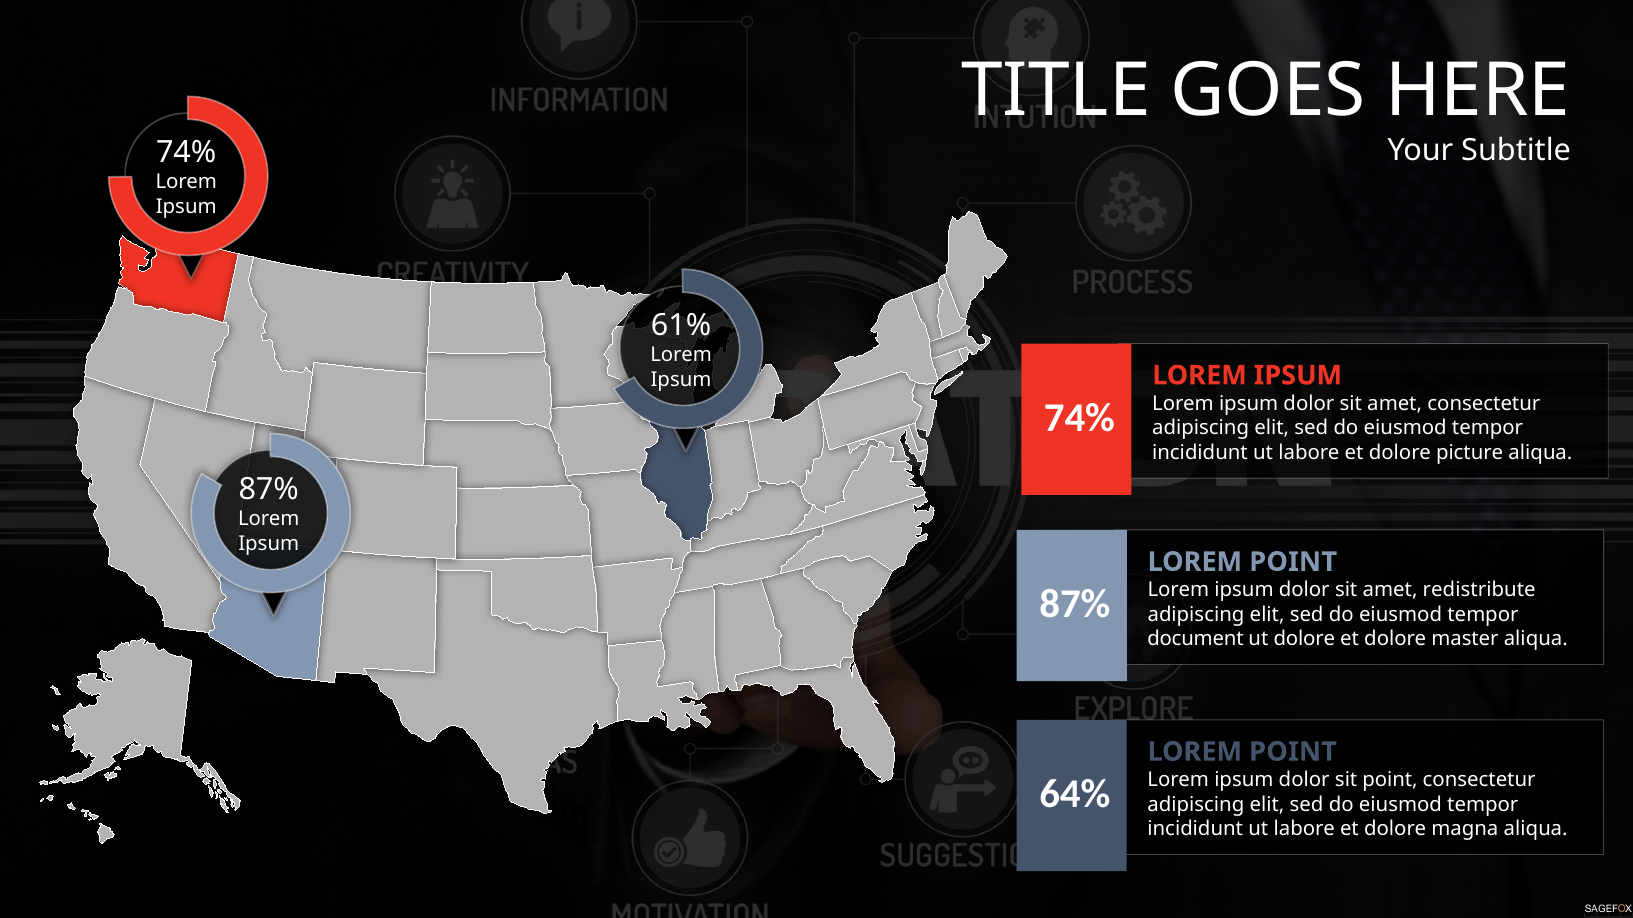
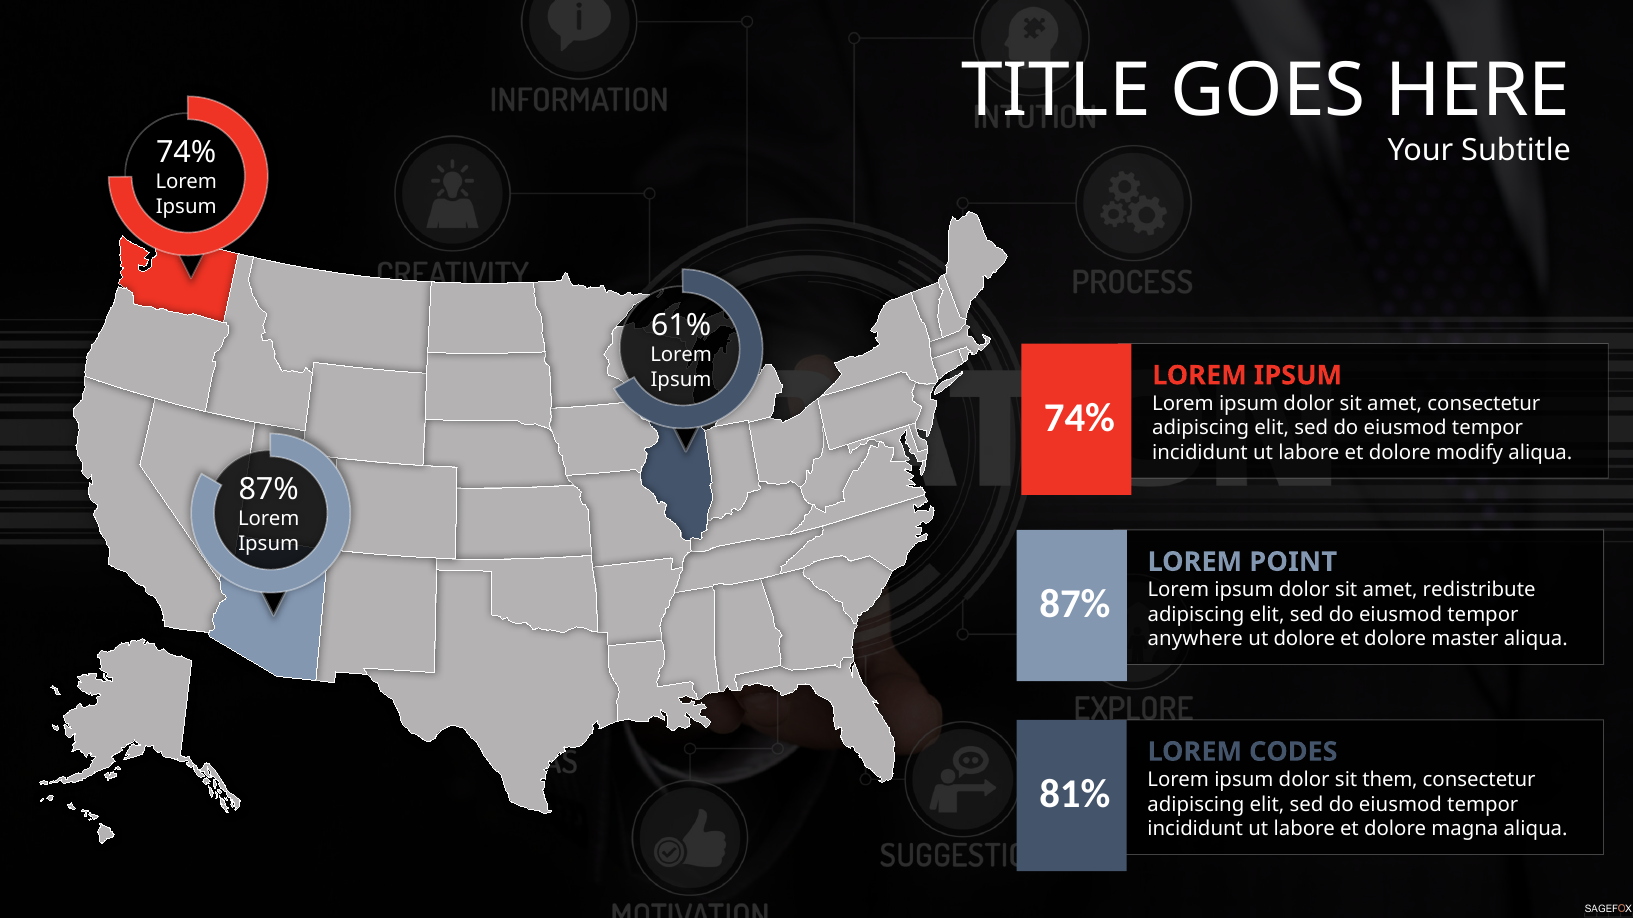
picture: picture -> modify
document: document -> anywhere
POINT at (1293, 752): POINT -> CODES
sit point: point -> them
64%: 64% -> 81%
